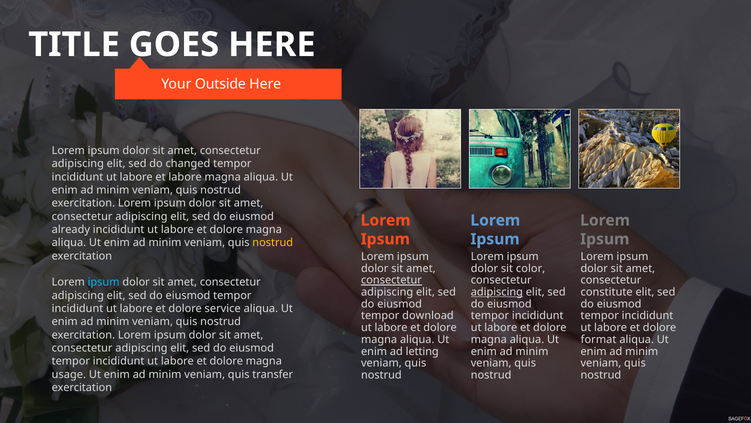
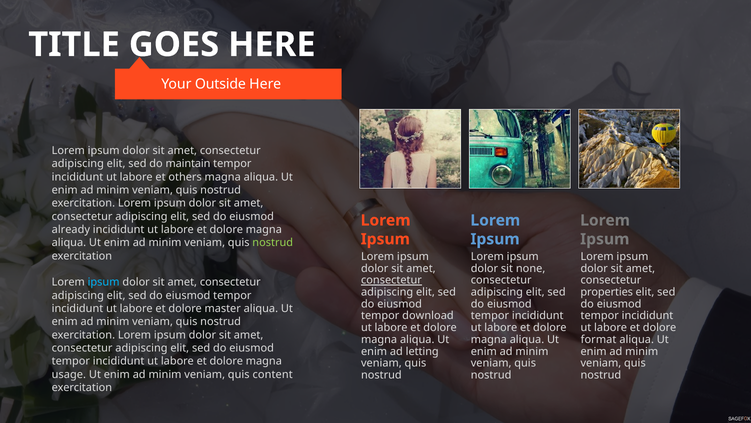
changed: changed -> maintain
et labore: labore -> others
nostrud at (273, 243) colour: yellow -> light green
color: color -> none
adipiscing at (497, 292) underline: present -> none
constitute: constitute -> properties
service: service -> master
transfer: transfer -> content
